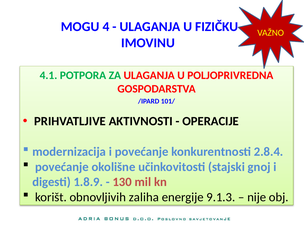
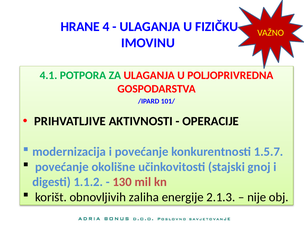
MOGU: MOGU -> HRANE
2.8.4: 2.8.4 -> 1.5.7
1.8.9: 1.8.9 -> 1.1.2
9.1.3: 9.1.3 -> 2.1.3
